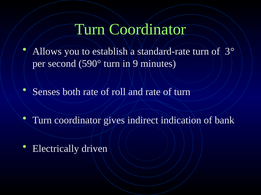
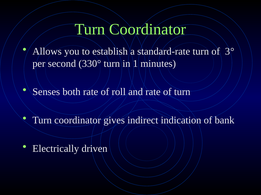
590°: 590° -> 330°
9: 9 -> 1
